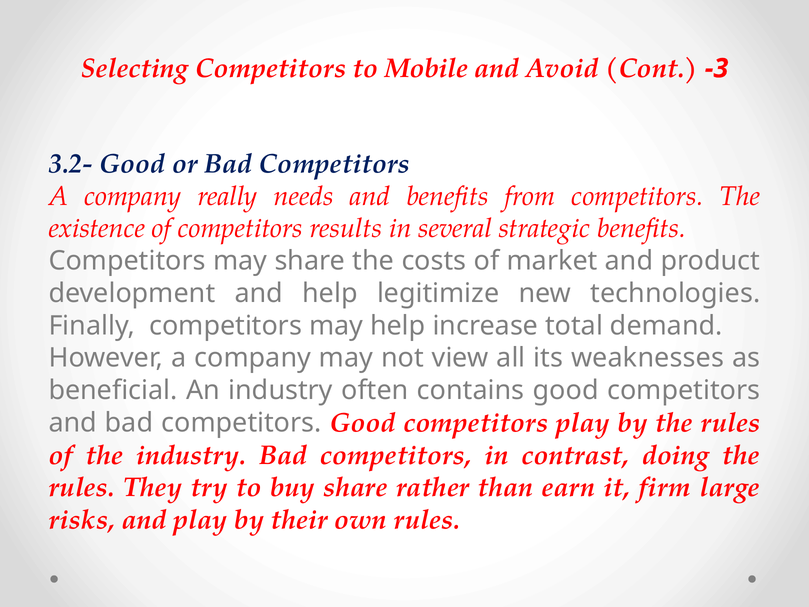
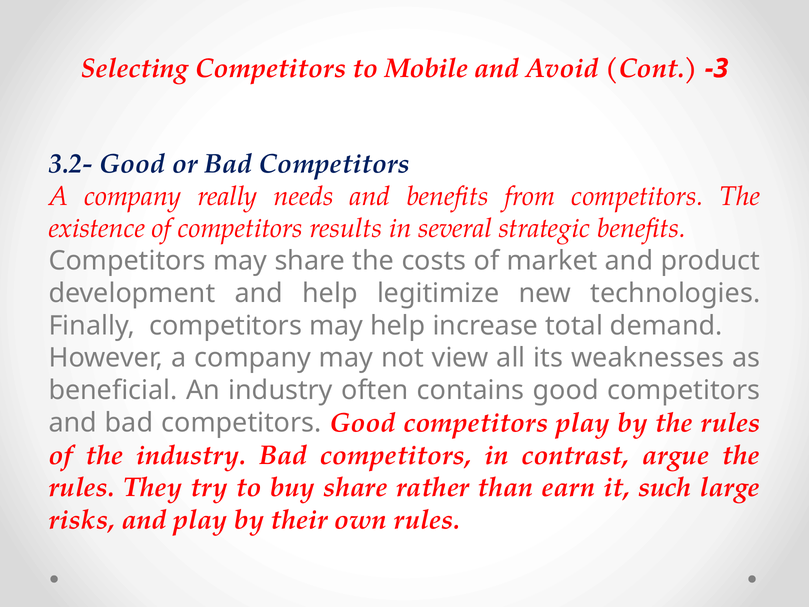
doing: doing -> argue
firm: firm -> such
